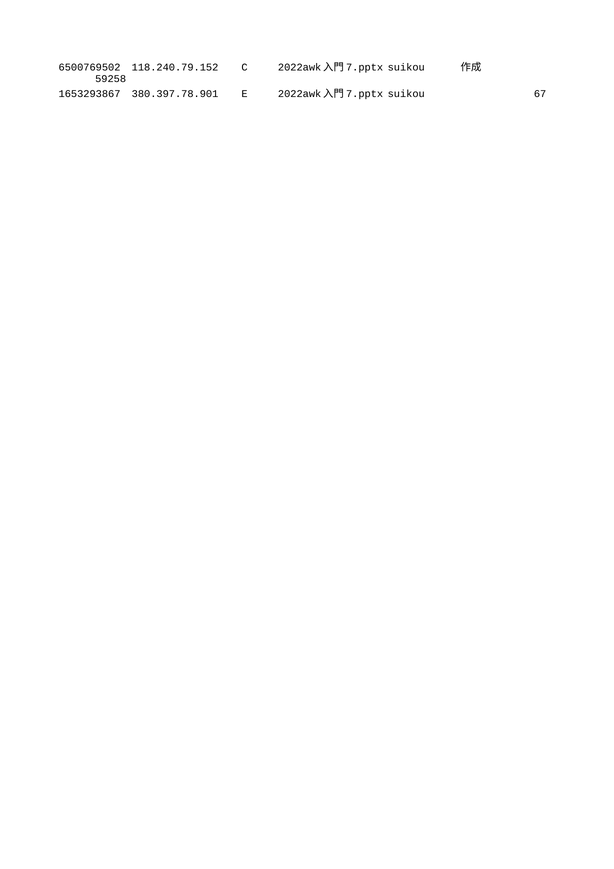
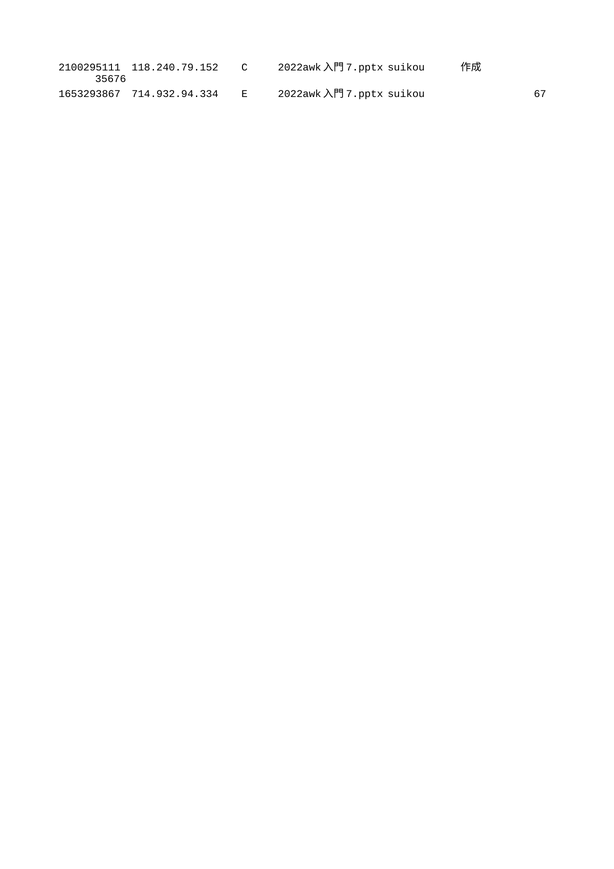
6500769502: 6500769502 -> 2100295111
59258: 59258 -> 35676
380.397.78.901: 380.397.78.901 -> 714.932.94.334
